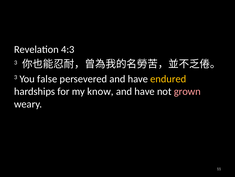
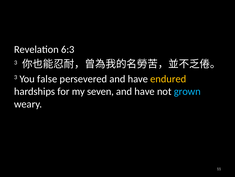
4:3: 4:3 -> 6:3
know: know -> seven
grown colour: pink -> light blue
